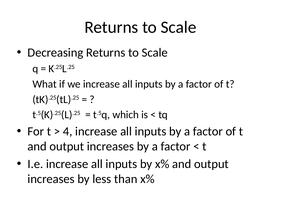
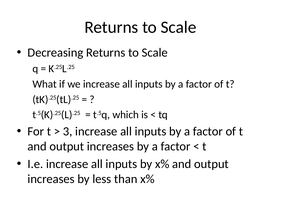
4: 4 -> 3
